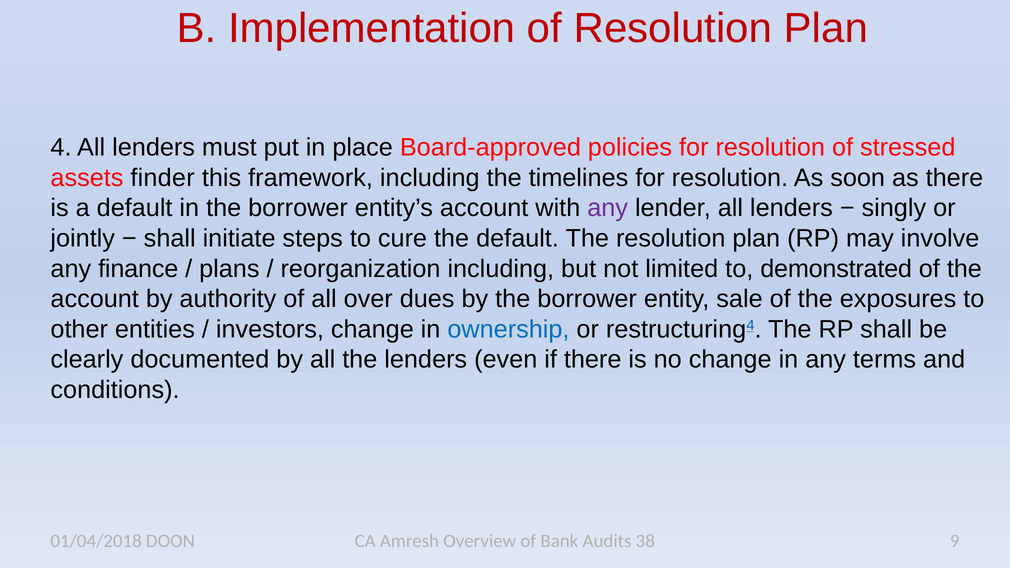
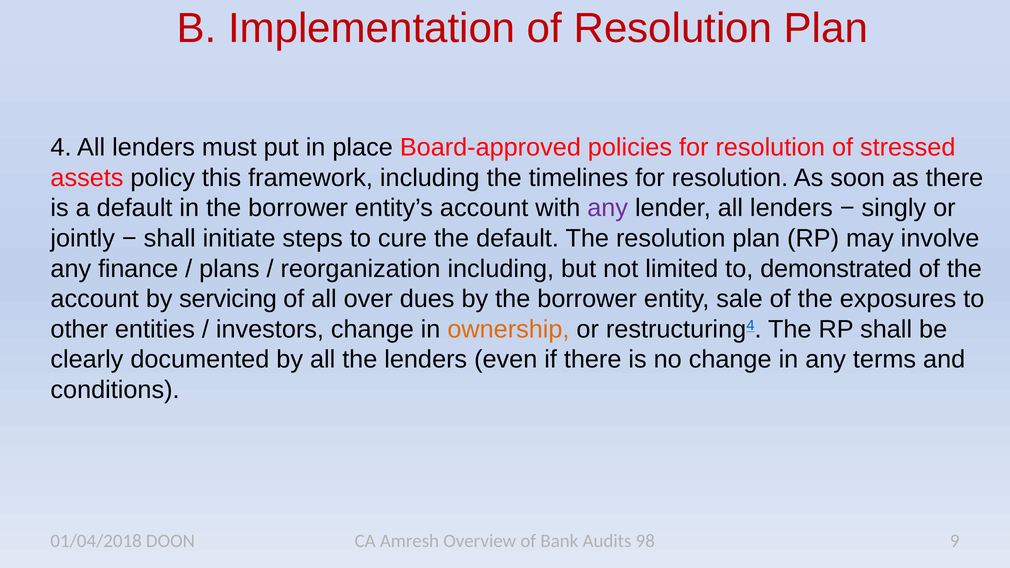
finder: finder -> policy
authority: authority -> servicing
ownership colour: blue -> orange
38: 38 -> 98
